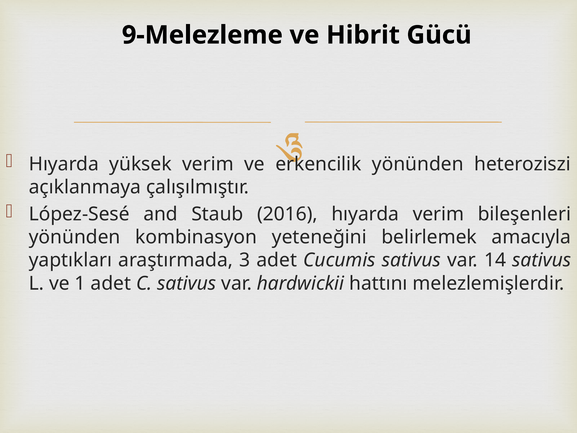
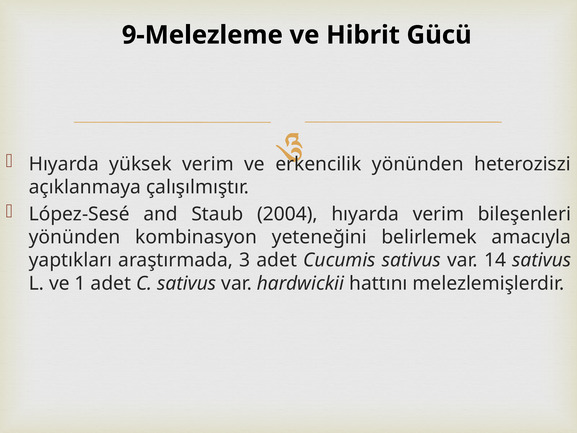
2016: 2016 -> 2004
